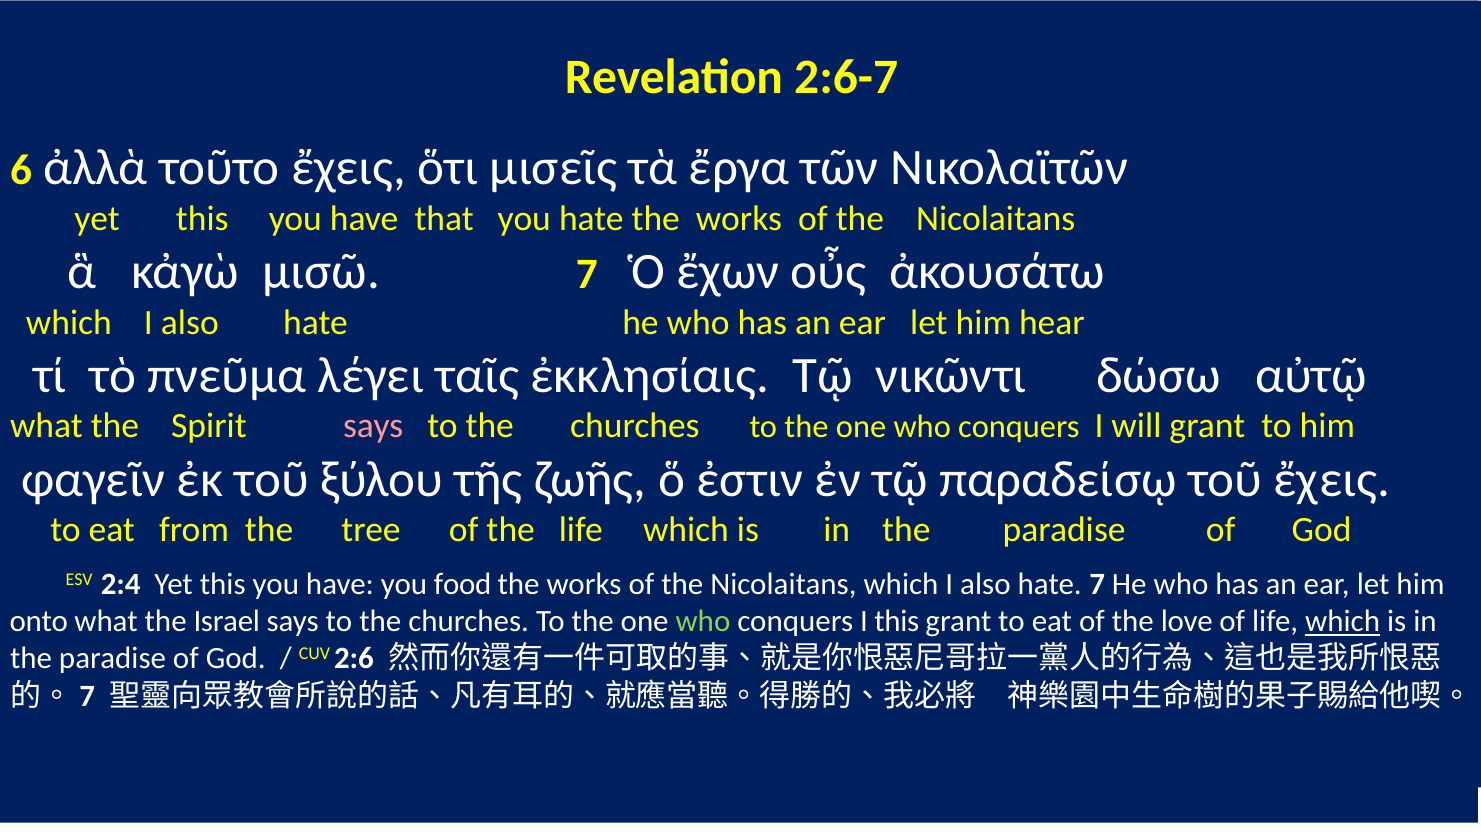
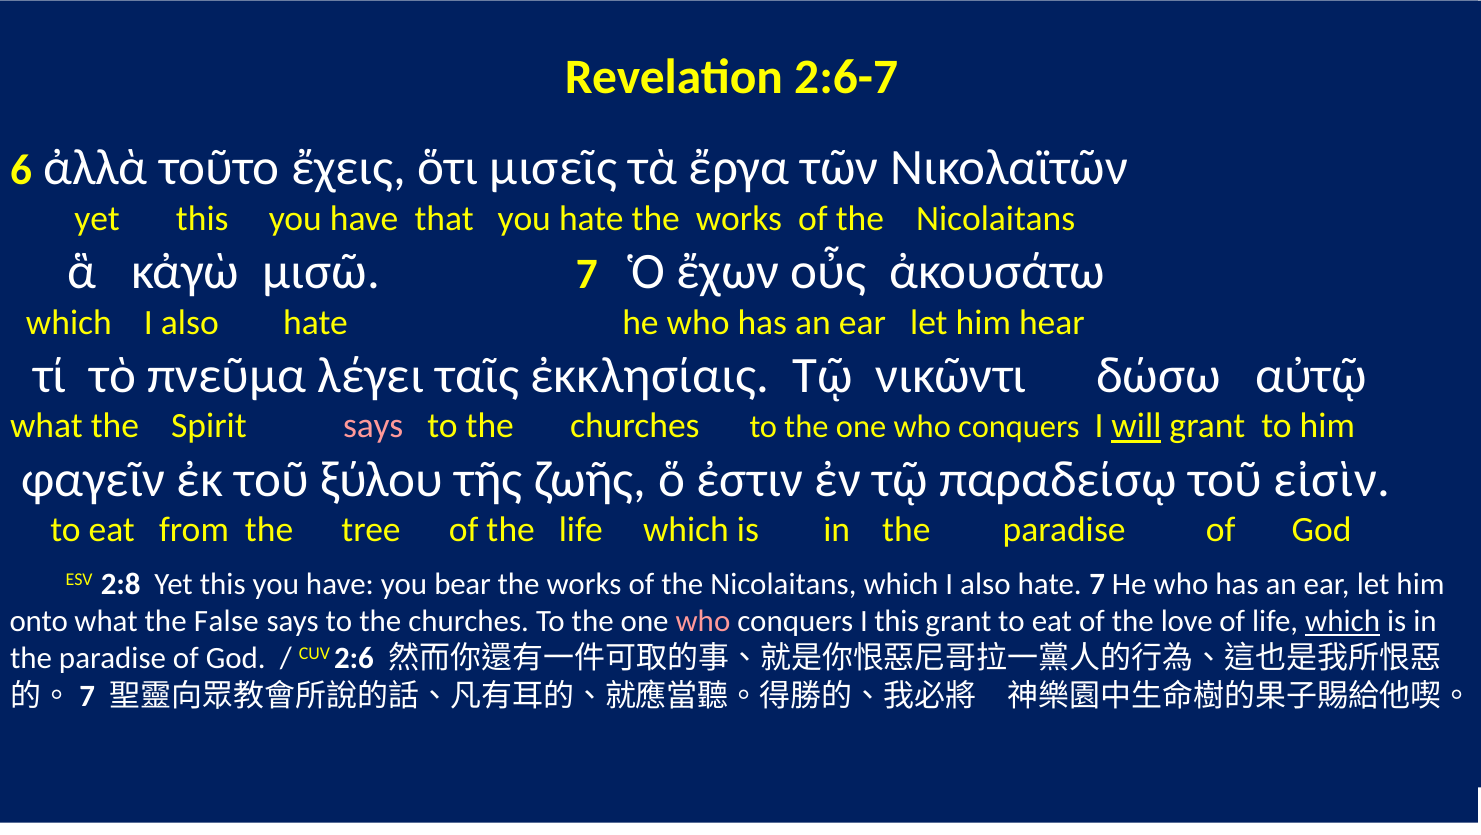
will underline: none -> present
ἔχεις at (1332, 479): ἔχεις -> εἰσὶν
2:4: 2:4 -> 2:8
food: food -> bear
Israel: Israel -> False
who at (703, 622) colour: light green -> pink
